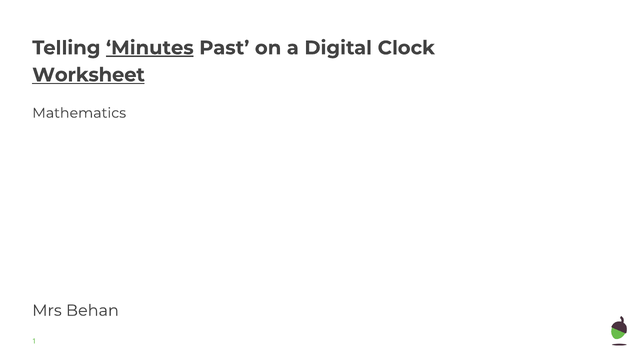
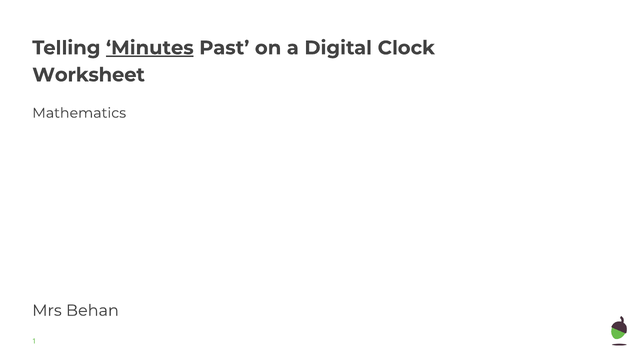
Worksheet underline: present -> none
